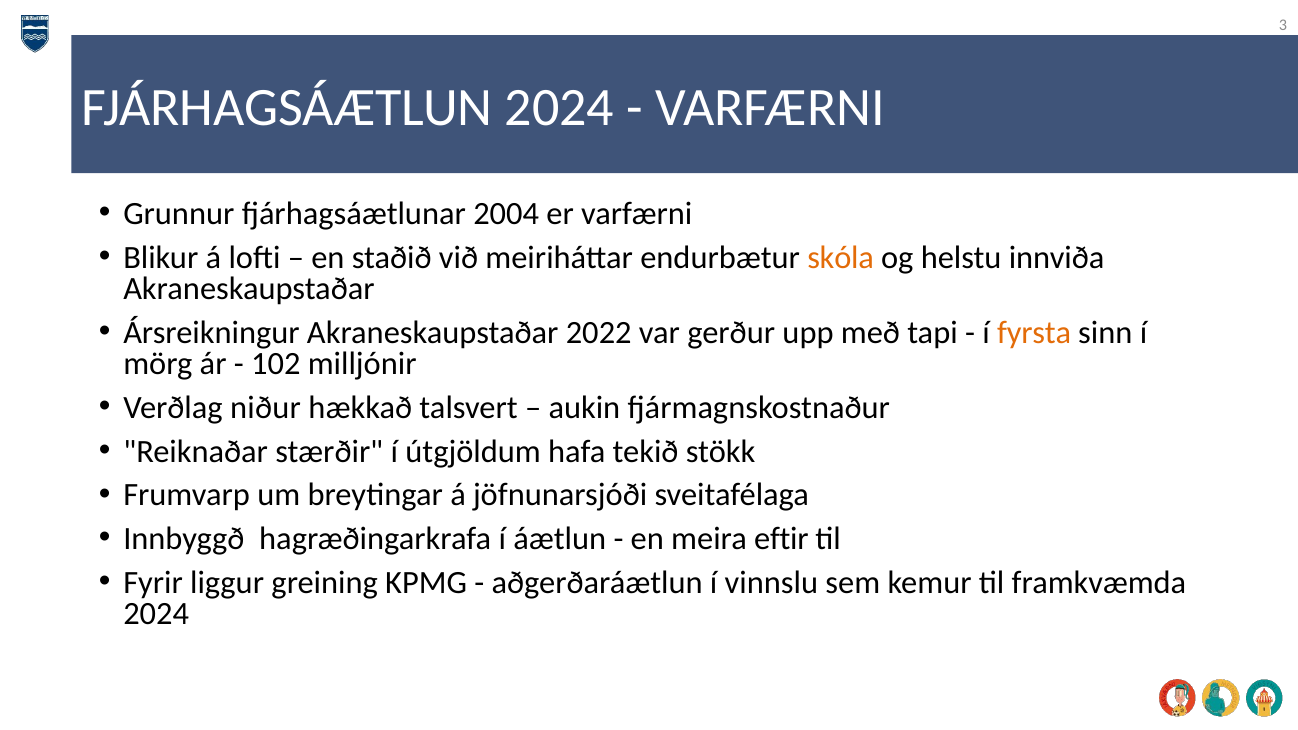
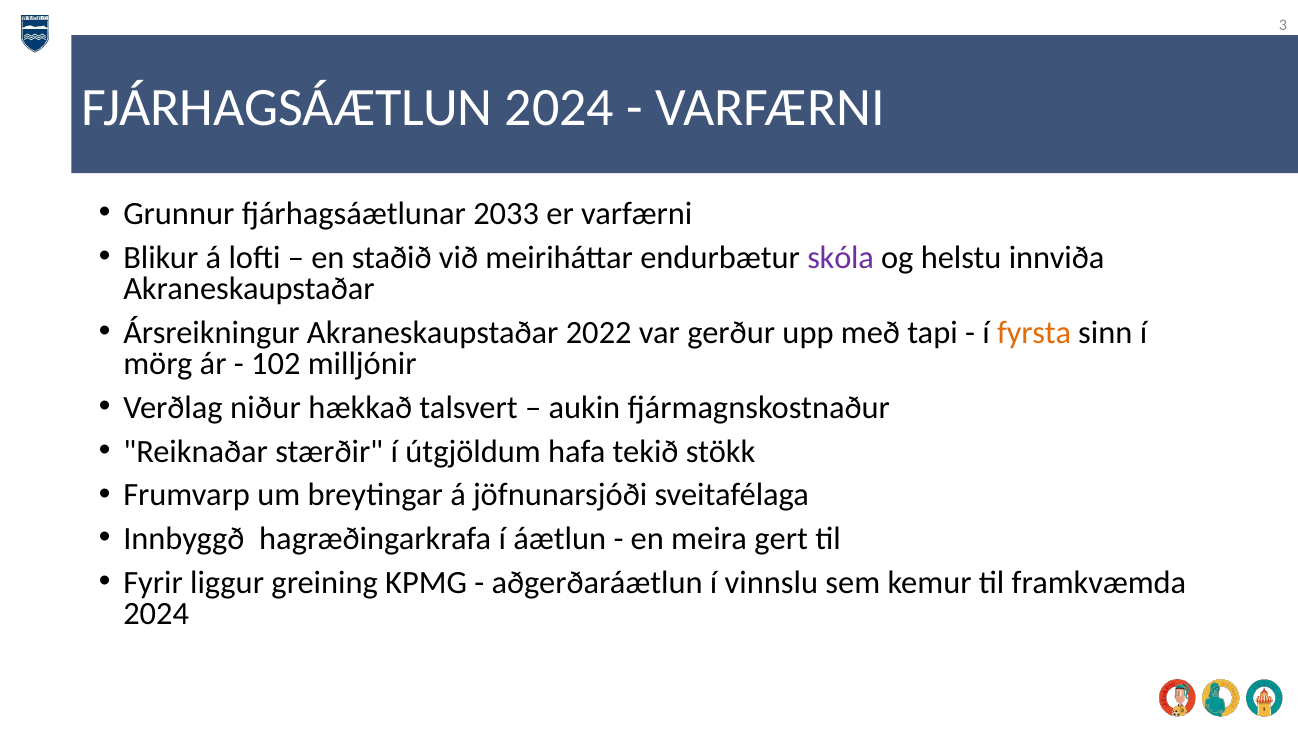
2004: 2004 -> 2033
skóla colour: orange -> purple
eftir: eftir -> gert
